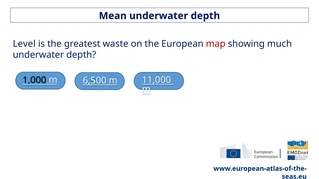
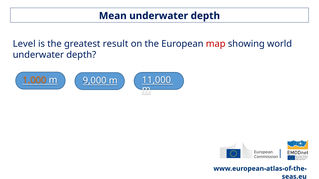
waste: waste -> result
much: much -> world
1,000 colour: black -> orange
6,500: 6,500 -> 9,000
